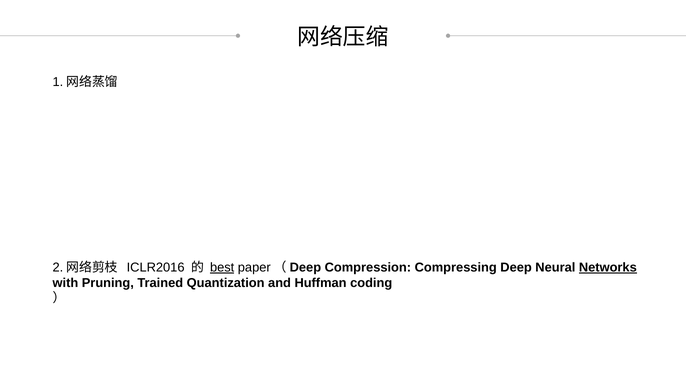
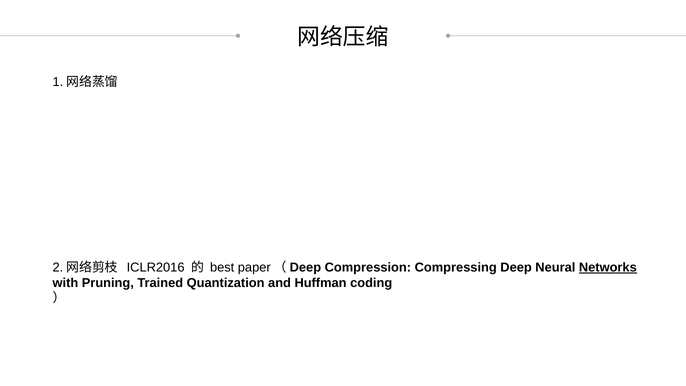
best underline: present -> none
